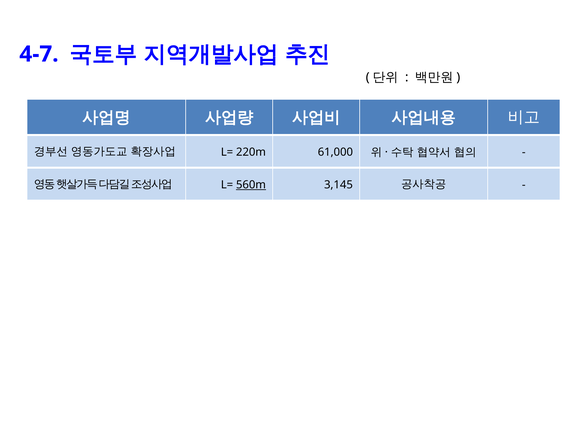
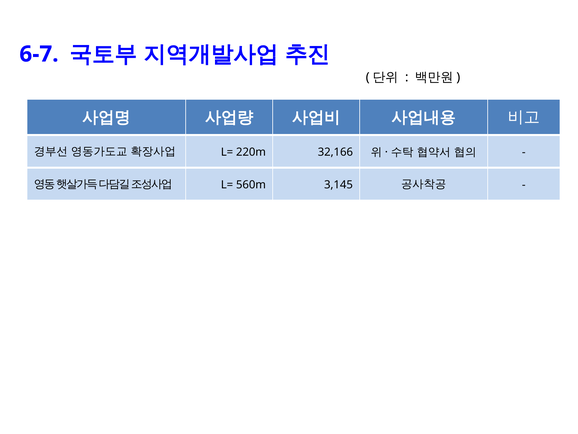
4-7: 4-7 -> 6-7
61,000: 61,000 -> 32,166
560m underline: present -> none
